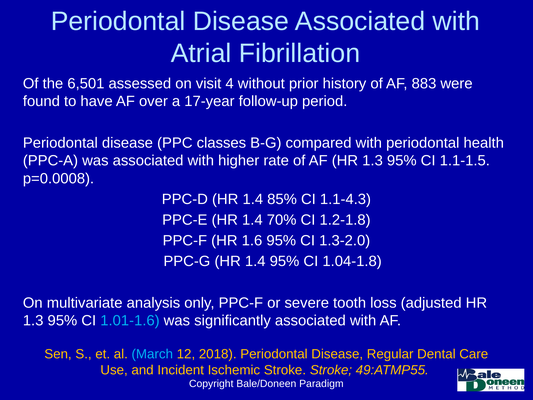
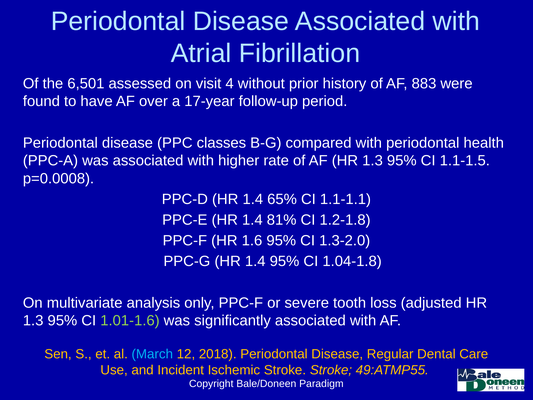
85%: 85% -> 65%
1.1-4.3: 1.1-4.3 -> 1.1-1.1
70%: 70% -> 81%
1.01-1.6 colour: light blue -> light green
